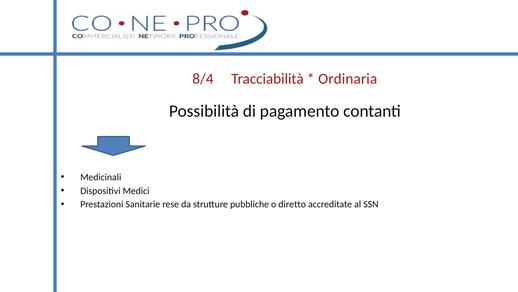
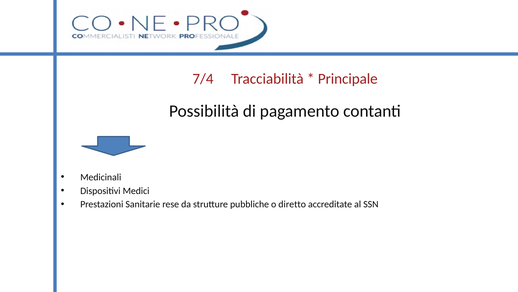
8/4: 8/4 -> 7/4
Ordinaria: Ordinaria -> Principale
